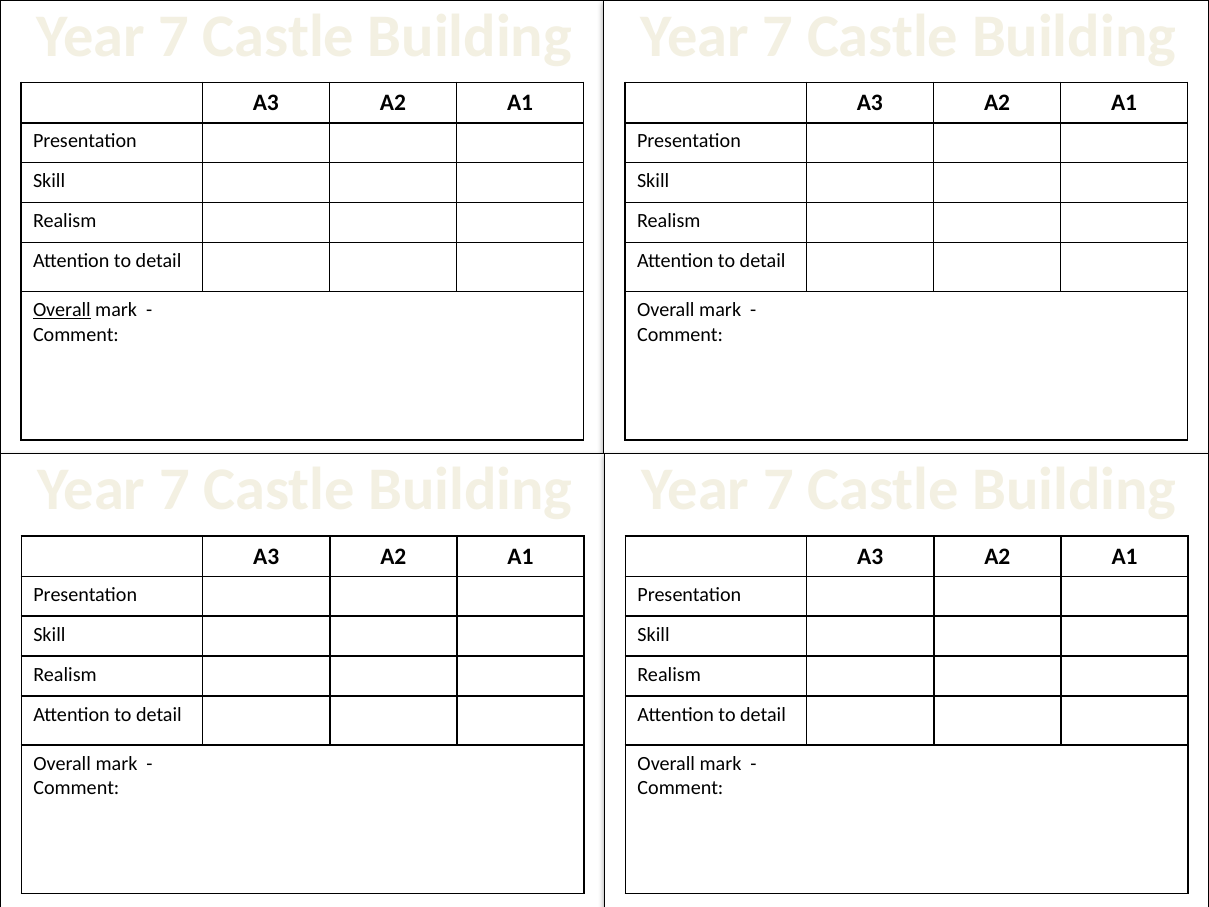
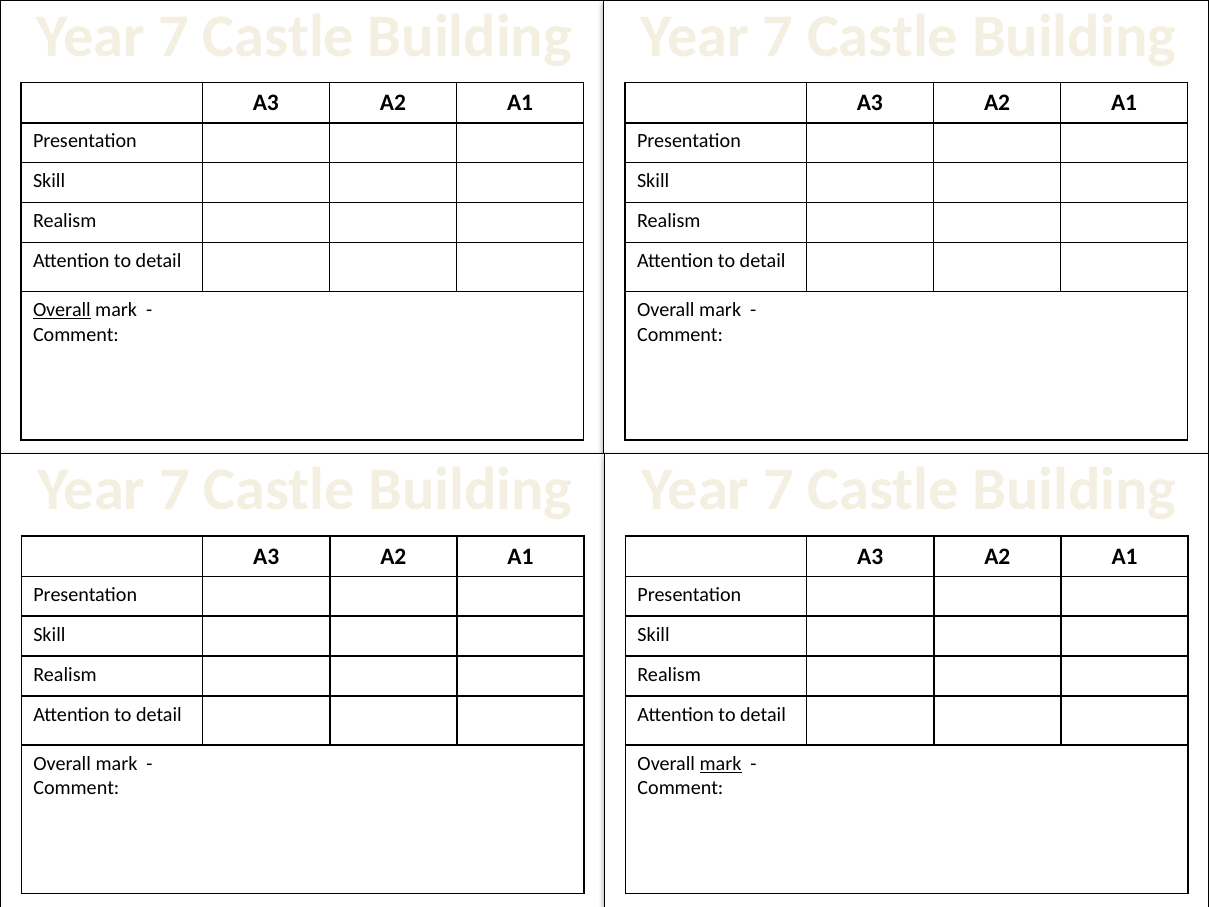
mark at (721, 763) underline: none -> present
